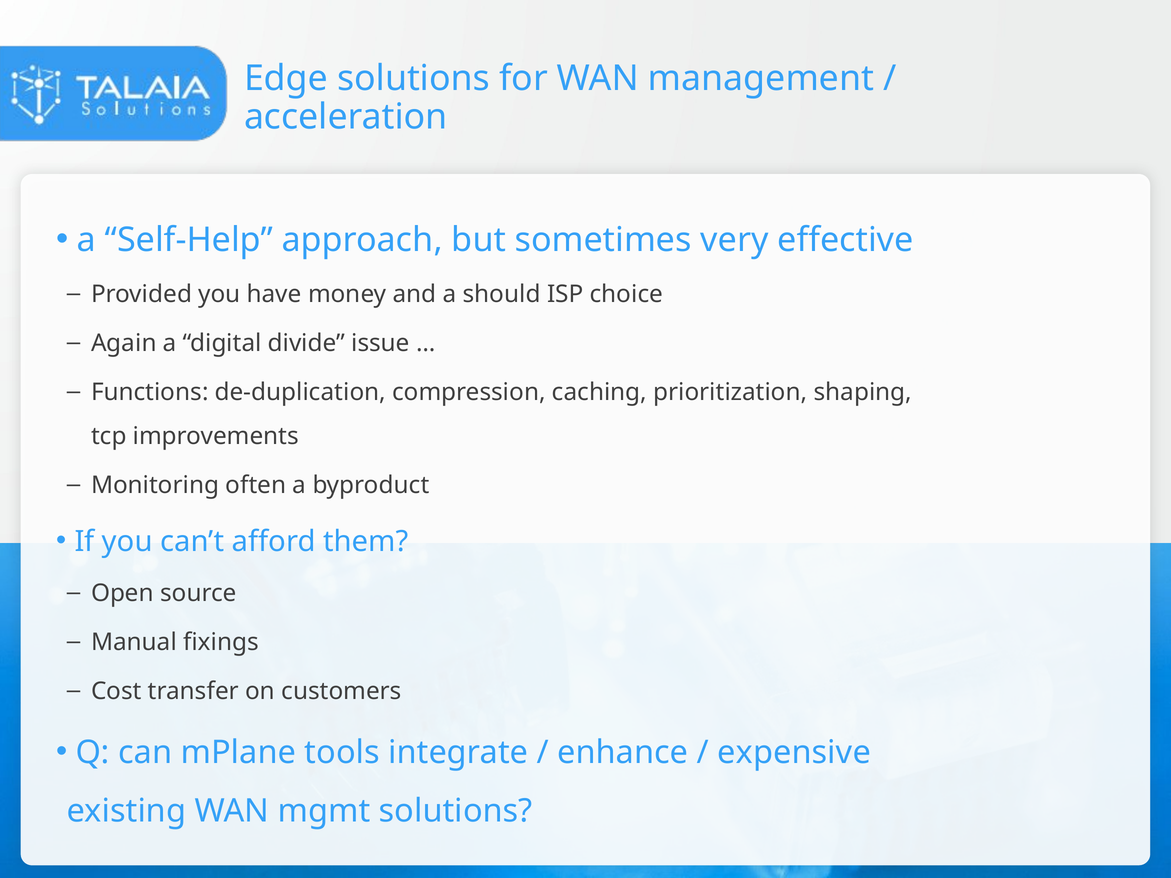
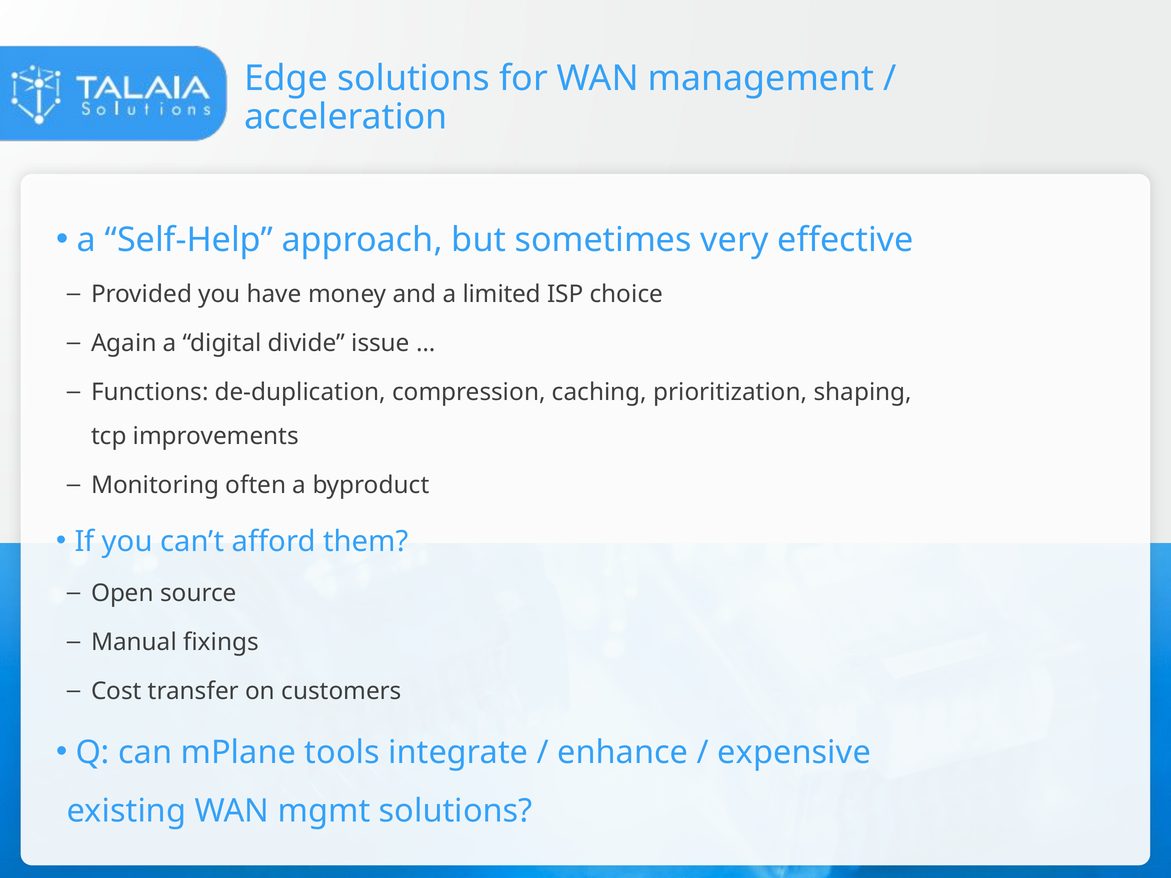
should: should -> limited
